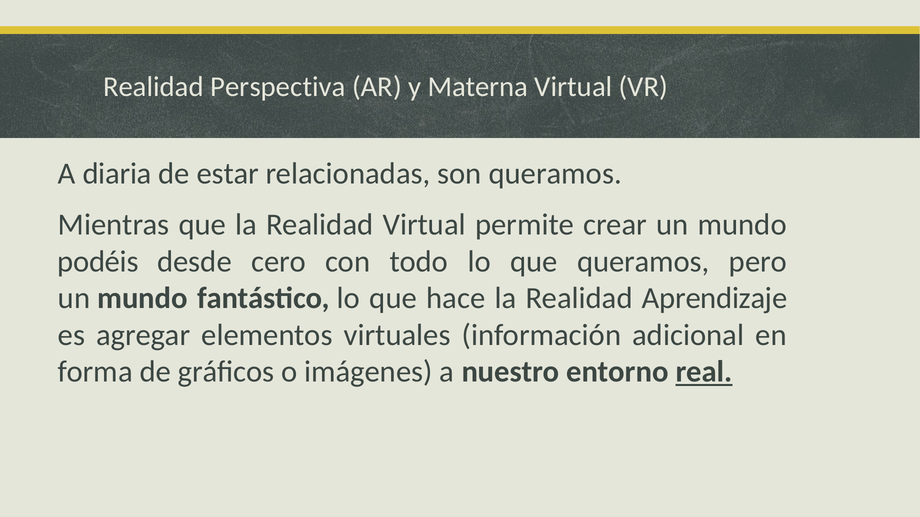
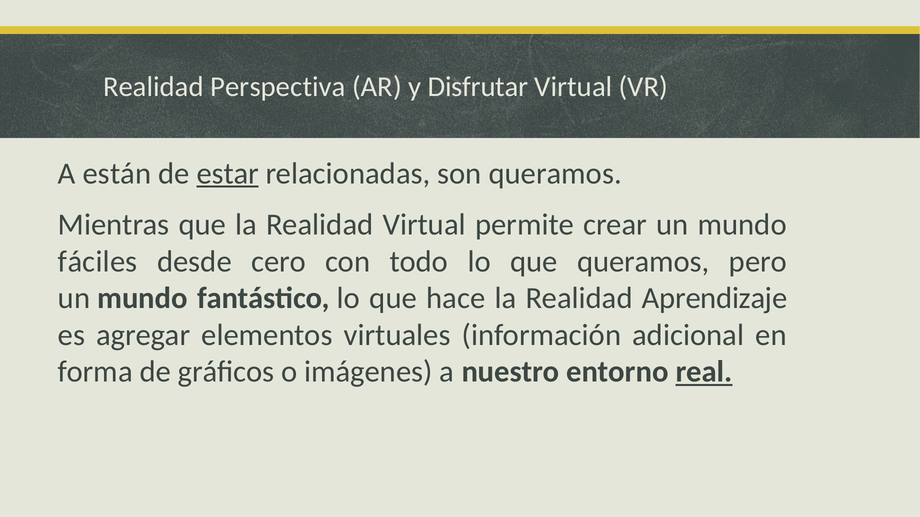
Materna: Materna -> Disfrutar
diaria: diaria -> están
estar underline: none -> present
podéis: podéis -> fáciles
